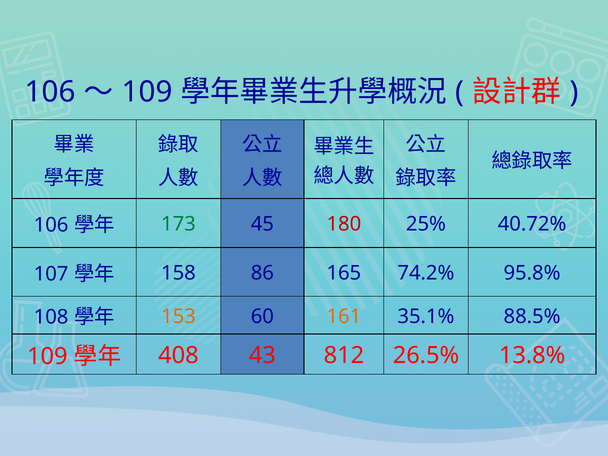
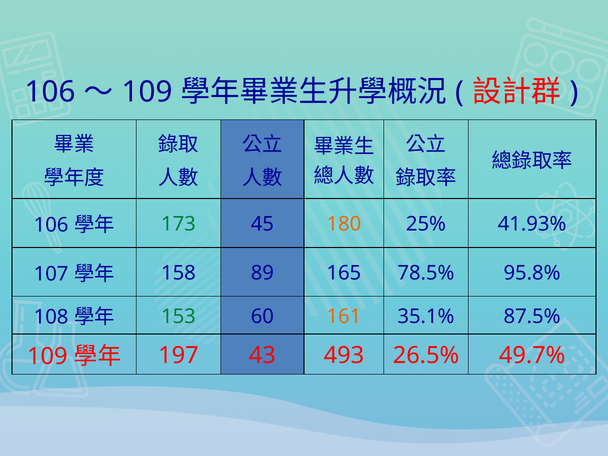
180 colour: red -> orange
40.72%: 40.72% -> 41.93%
86: 86 -> 89
74.2%: 74.2% -> 78.5%
153 colour: orange -> green
88.5%: 88.5% -> 87.5%
408: 408 -> 197
812: 812 -> 493
13.8%: 13.8% -> 49.7%
